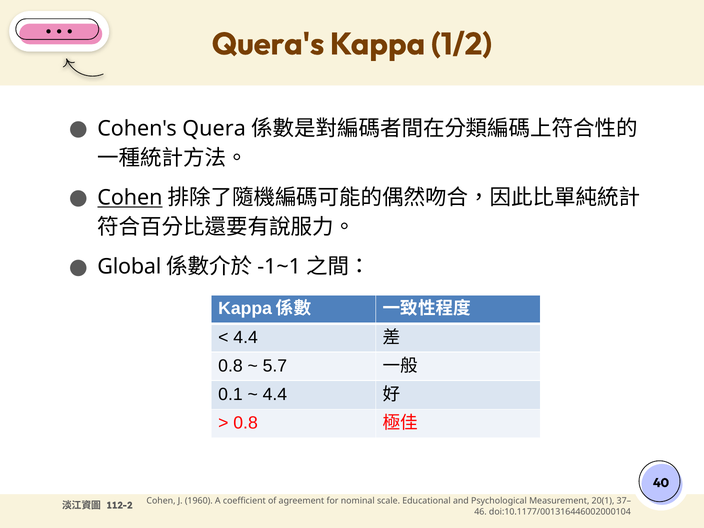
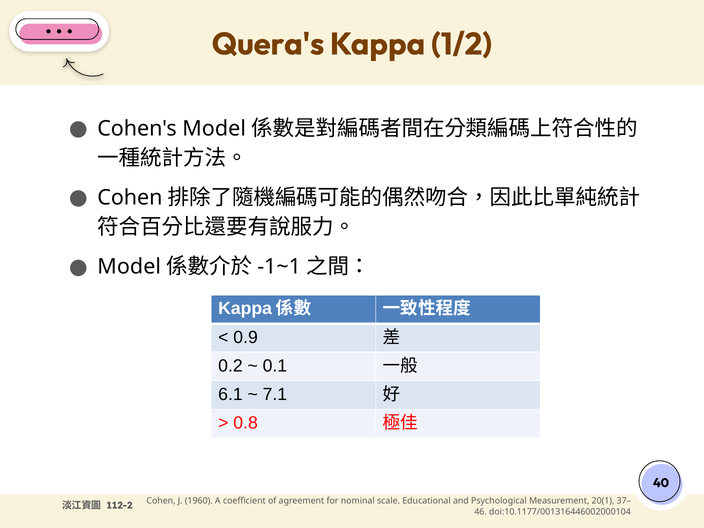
Cohen's Quera: Quera -> Model
Cohen at (130, 198) underline: present -> none
Global at (129, 267): Global -> Model
4.4 at (246, 337): 4.4 -> 0.9
0.8 at (230, 366): 0.8 -> 0.2
5.7: 5.7 -> 0.1
0.1: 0.1 -> 6.1
4.4 at (275, 394): 4.4 -> 7.1
